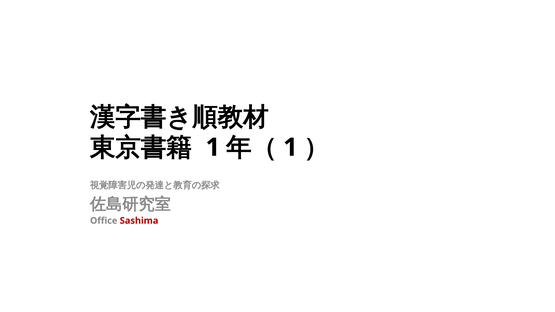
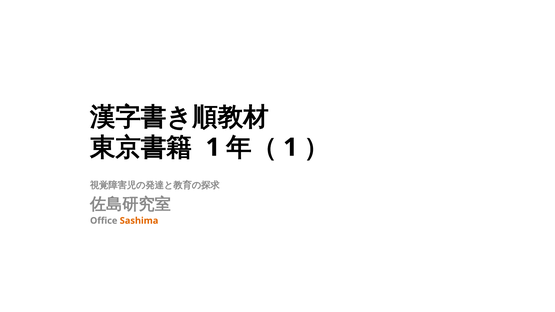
Sashima colour: red -> orange
